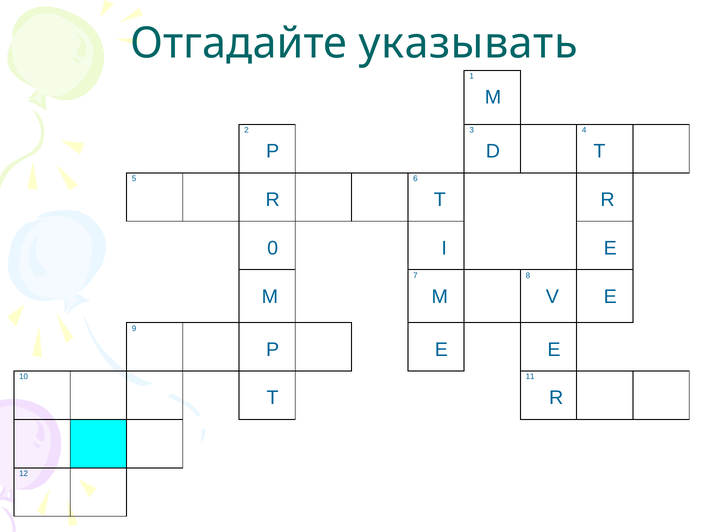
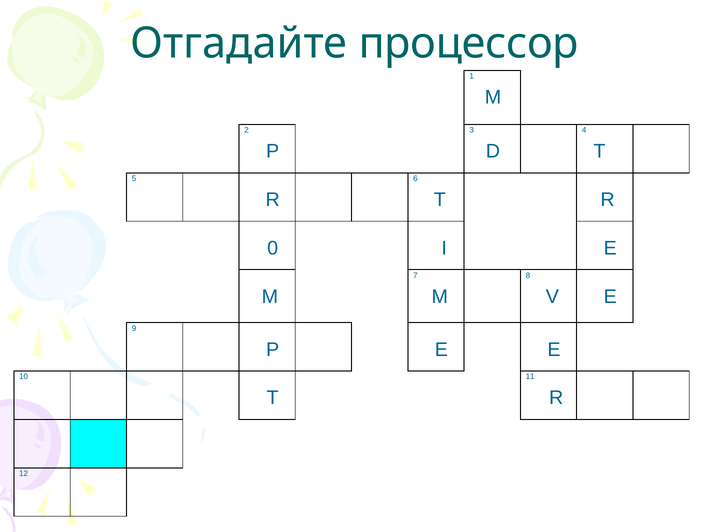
указывать: указывать -> процессор
